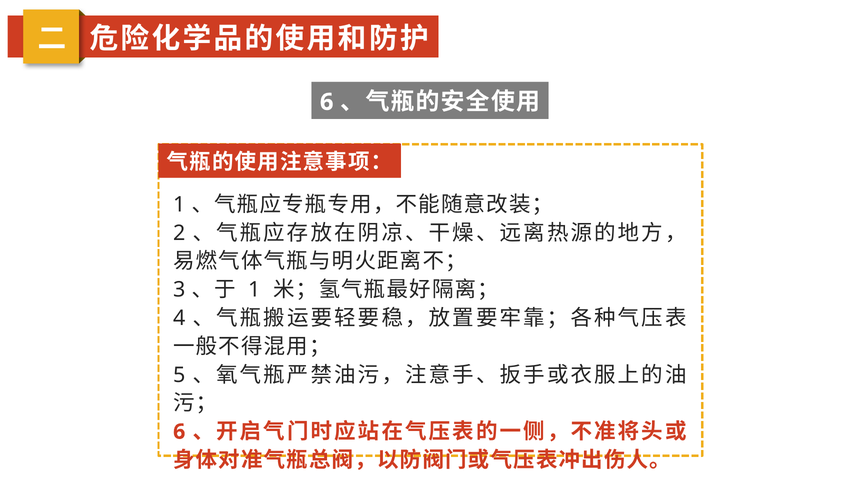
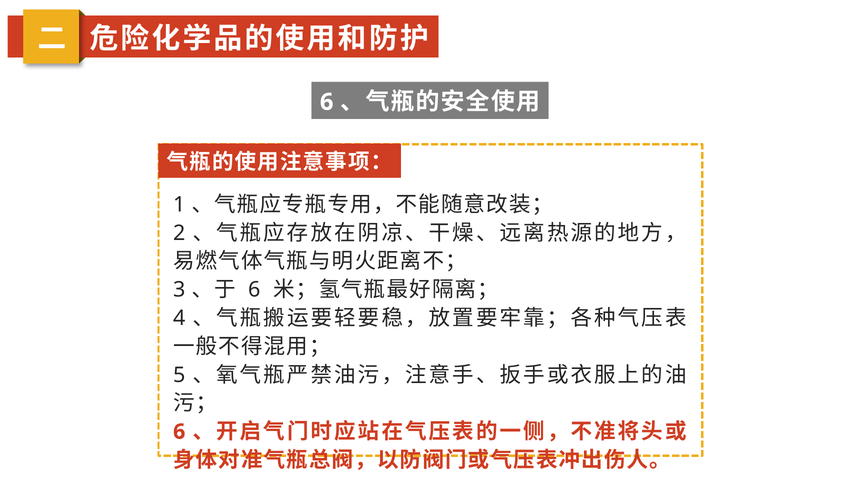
1 at (254, 290): 1 -> 6
